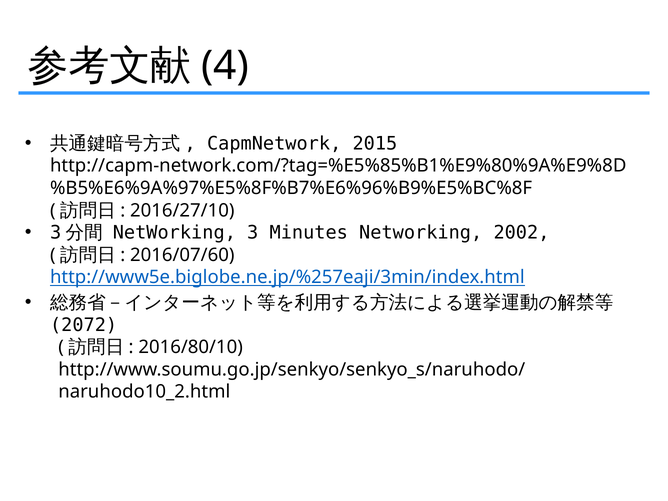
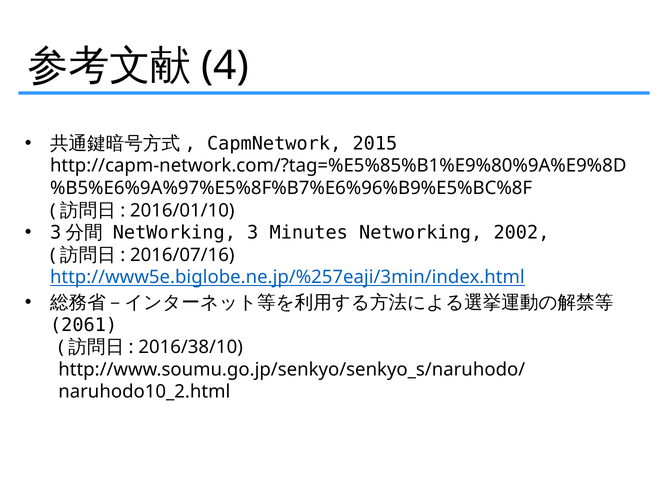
2016/27/10: 2016/27/10 -> 2016/01/10
2016/07/60: 2016/07/60 -> 2016/07/16
2072: 2072 -> 2061
2016/80/10: 2016/80/10 -> 2016/38/10
